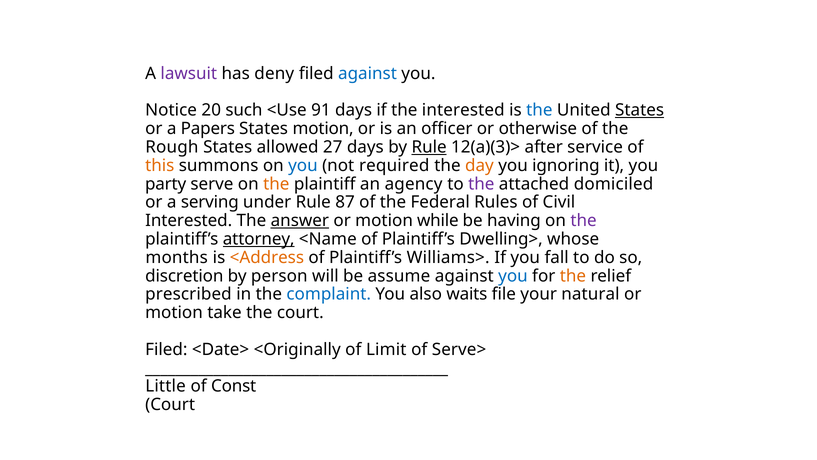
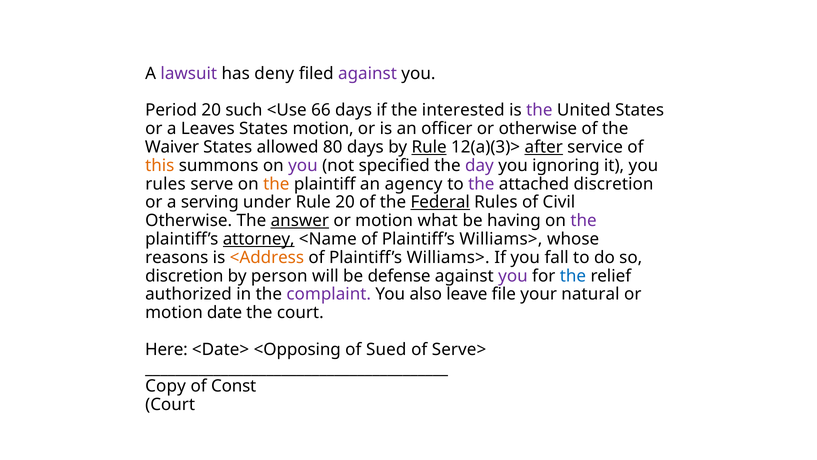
against at (368, 73) colour: blue -> purple
Notice: Notice -> Period
91: 91 -> 66
the at (539, 110) colour: blue -> purple
States at (640, 110) underline: present -> none
Papers: Papers -> Leaves
Rough: Rough -> Waiver
27: 27 -> 80
after underline: none -> present
you at (303, 165) colour: blue -> purple
required: required -> specified
day colour: orange -> purple
party at (166, 184): party -> rules
attached domiciled: domiciled -> discretion
Rule 87: 87 -> 20
Federal underline: none -> present
Interested at (189, 220): Interested -> Otherwise
while: while -> what
<Name of Plaintiff’s Dwelling>: Dwelling> -> Williams>
months: months -> reasons
assume: assume -> defense
you at (513, 276) colour: blue -> purple
the at (573, 276) colour: orange -> blue
prescribed: prescribed -> authorized
complaint colour: blue -> purple
waits: waits -> leave
take: take -> date
Filed at (166, 349): Filed -> Here
<Originally: <Originally -> <Opposing
Limit: Limit -> Sued
Little: Little -> Copy
